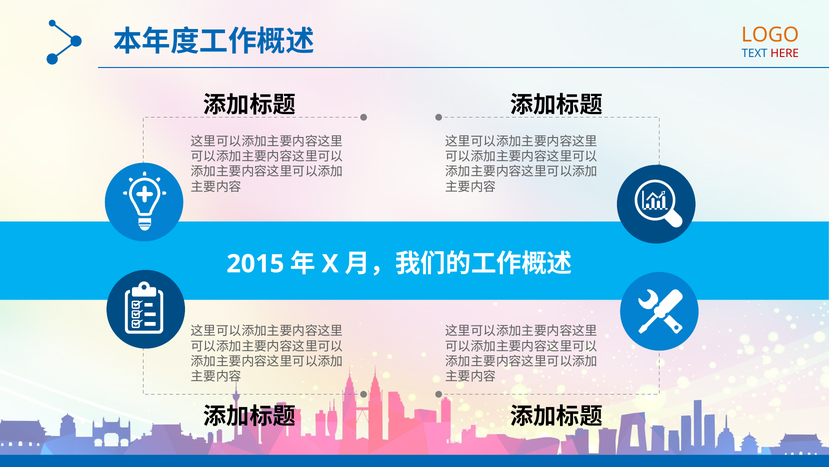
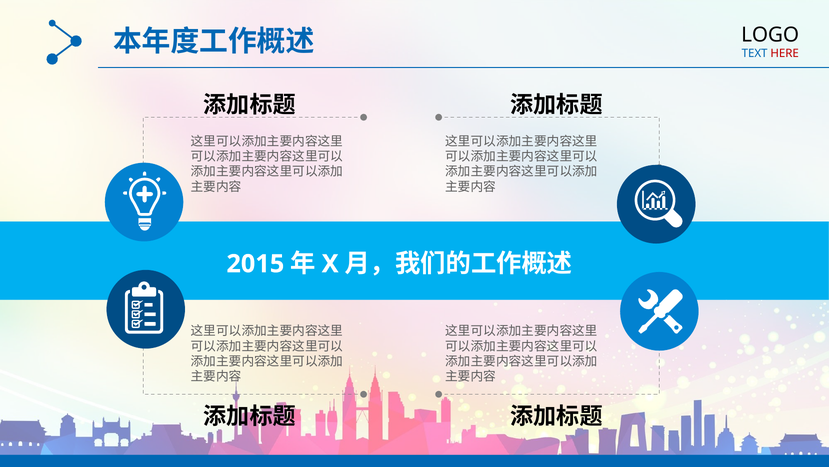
LOGO colour: orange -> black
